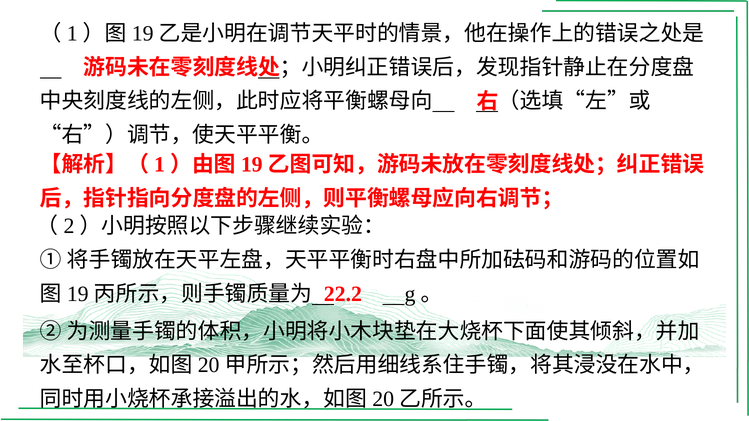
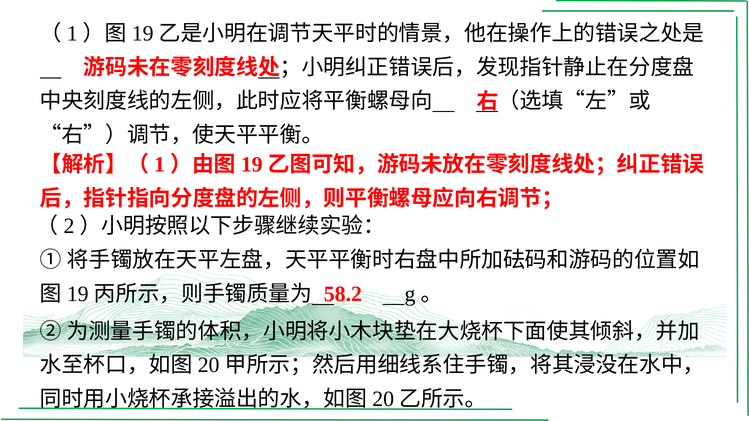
22.2: 22.2 -> 58.2
